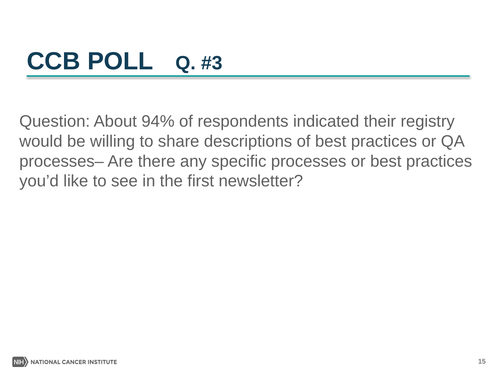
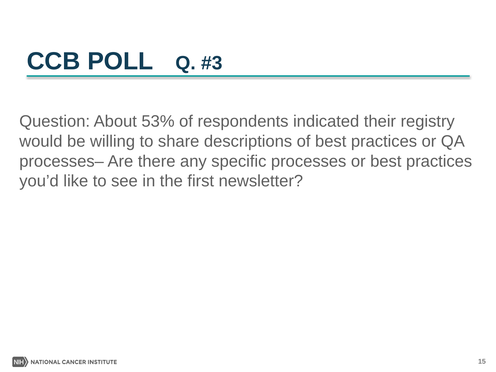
94%: 94% -> 53%
